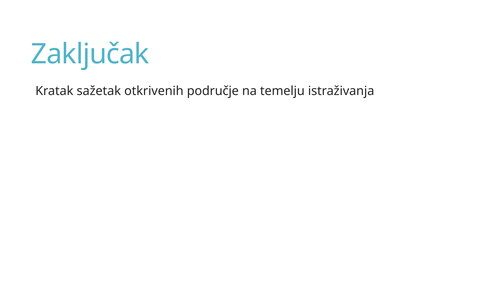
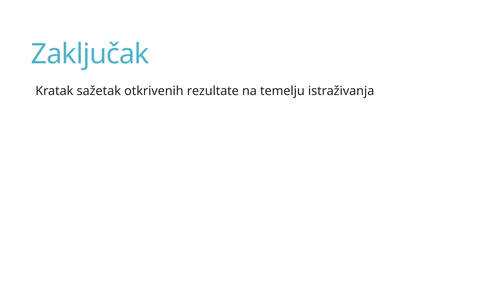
područje: područje -> rezultate
